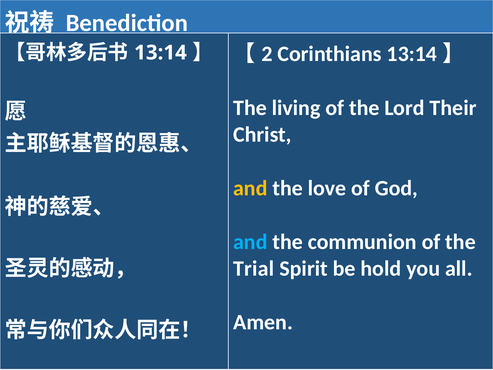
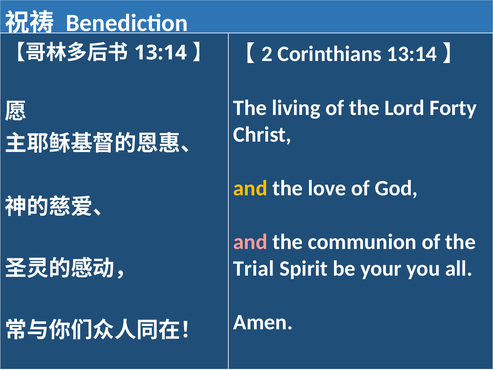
Their: Their -> Forty
and at (250, 242) colour: light blue -> pink
hold: hold -> your
